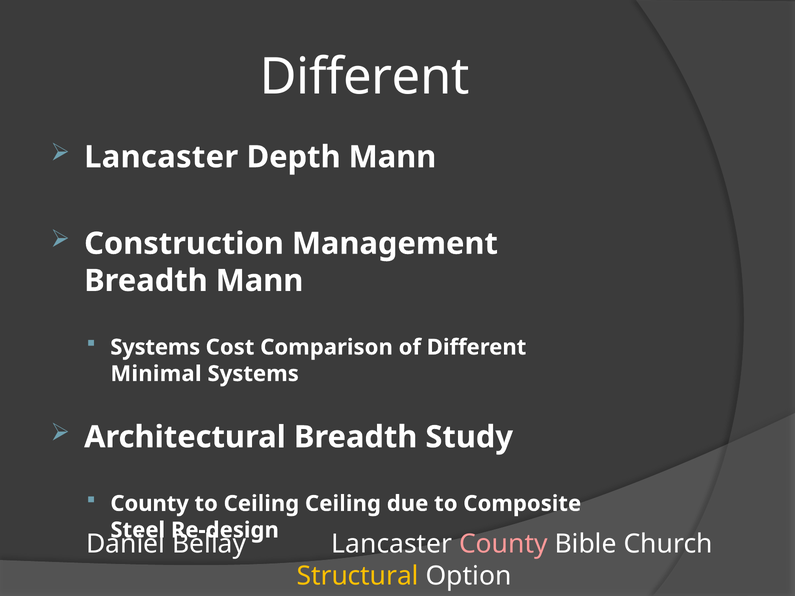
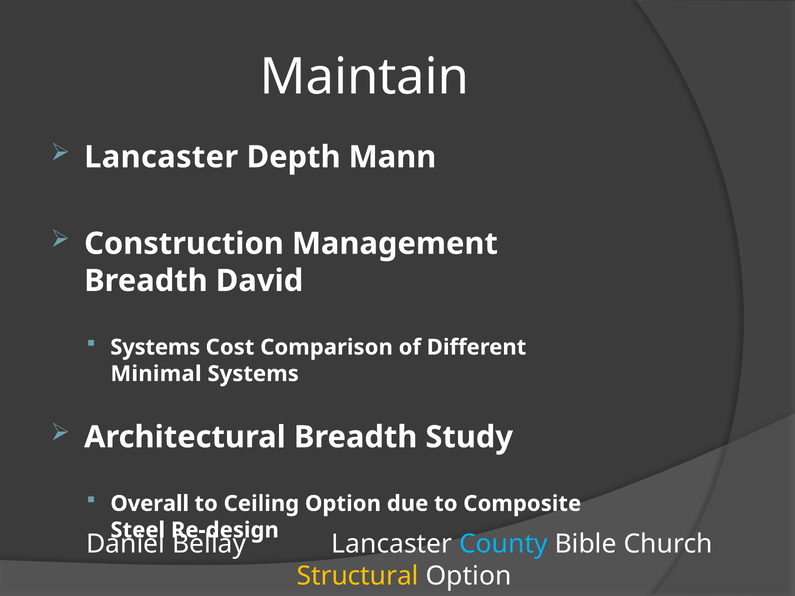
Different at (365, 77): Different -> Maintain
Breadth Mann: Mann -> David
County at (150, 504): County -> Overall
Ceiling Ceiling: Ceiling -> Option
County at (503, 544) colour: pink -> light blue
